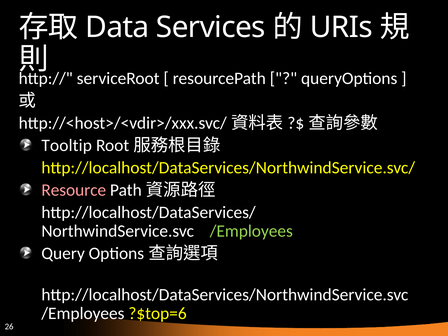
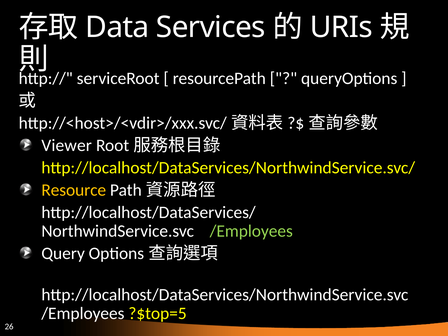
Tooltip: Tooltip -> Viewer
Resource colour: pink -> yellow
?$top=6: ?$top=6 -> ?$top=5
